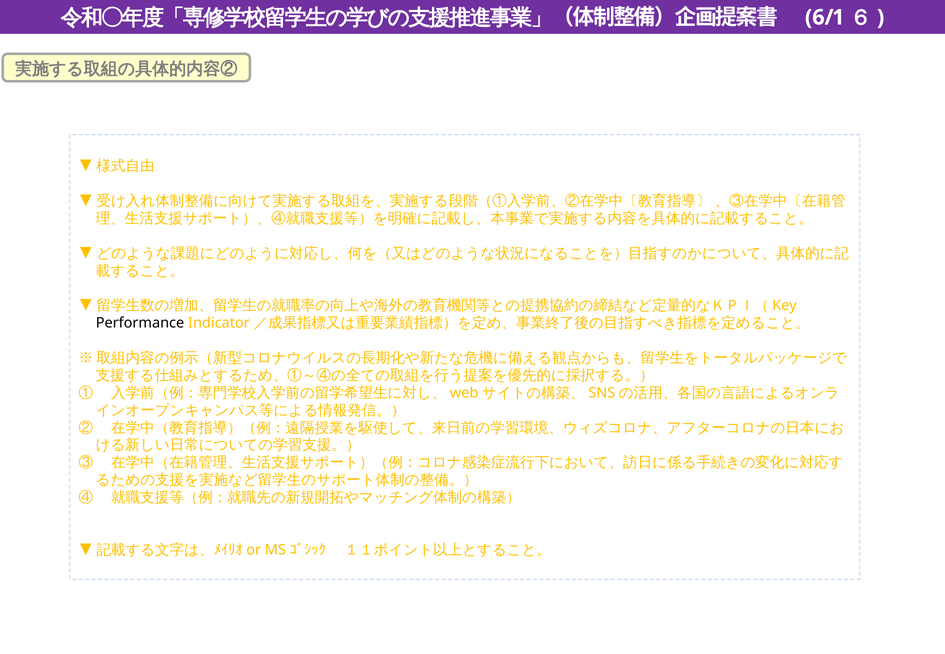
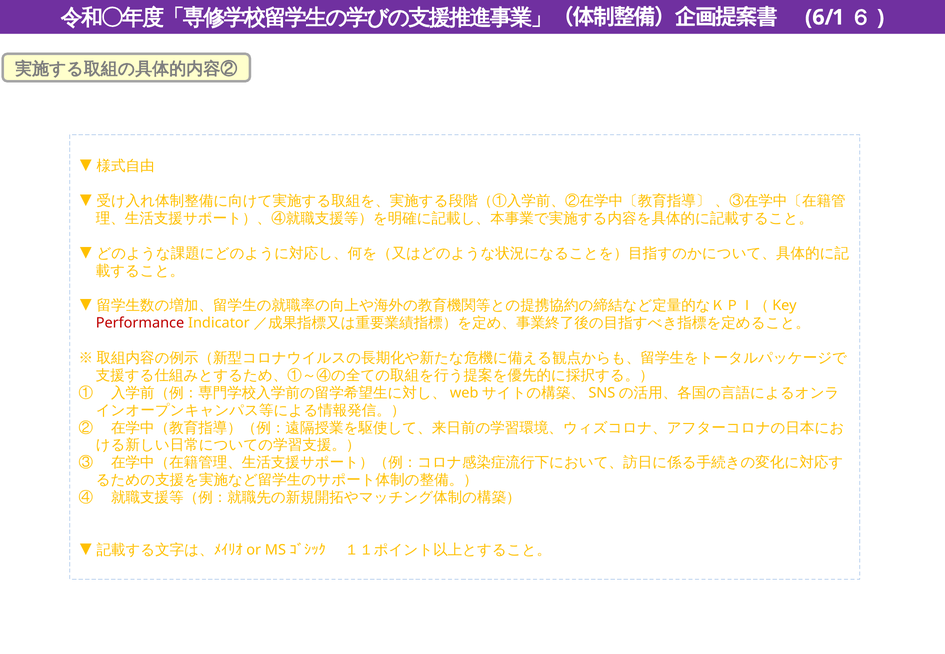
Performance colour: black -> red
